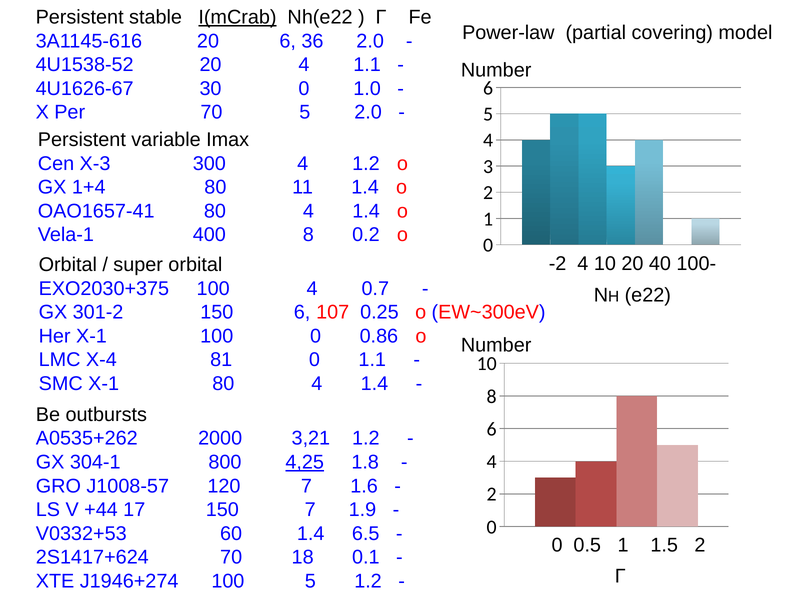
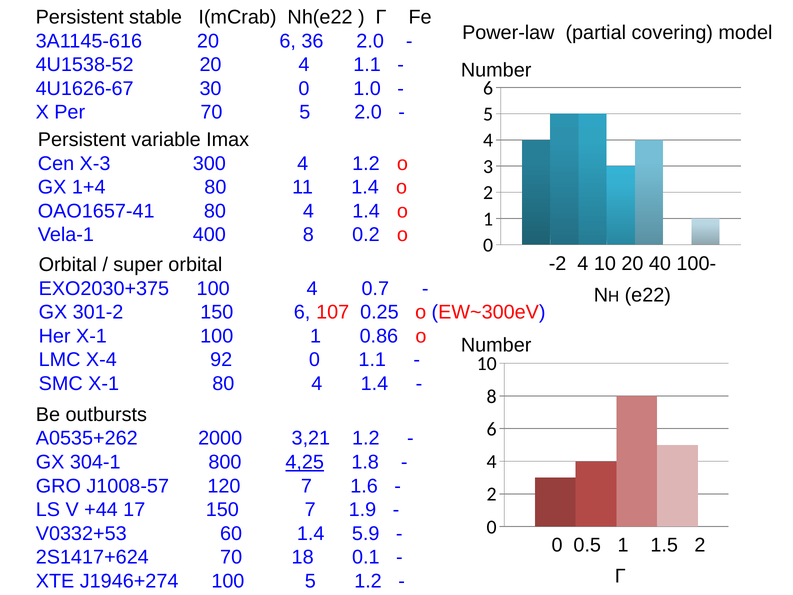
I(mCrab underline: present -> none
100 0: 0 -> 1
81: 81 -> 92
6.5: 6.5 -> 5.9
